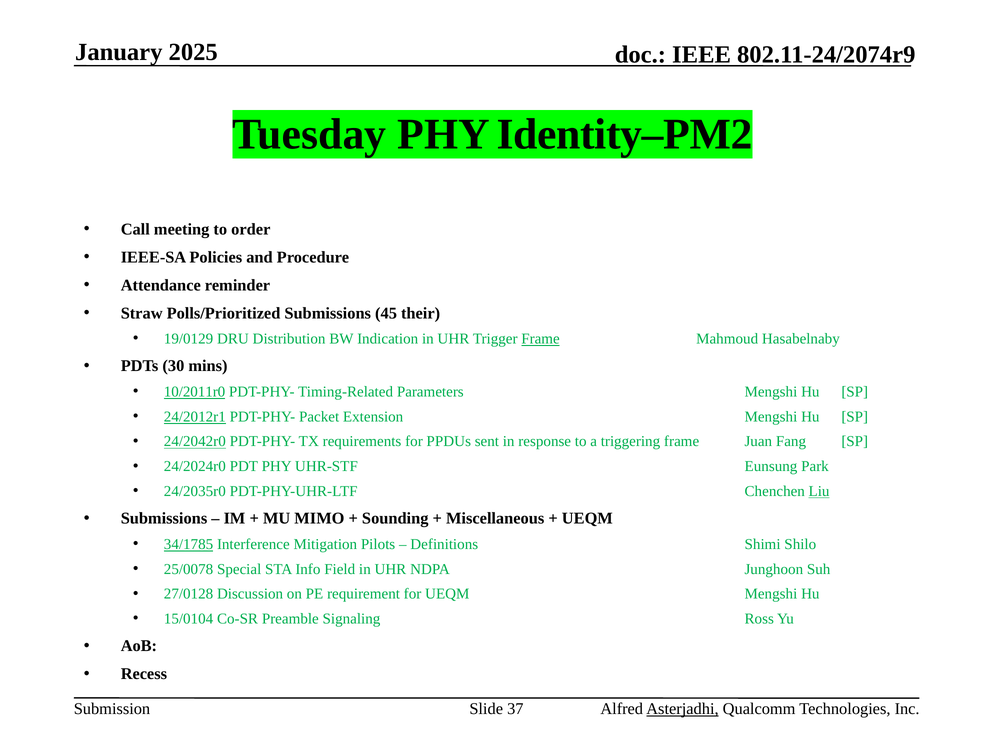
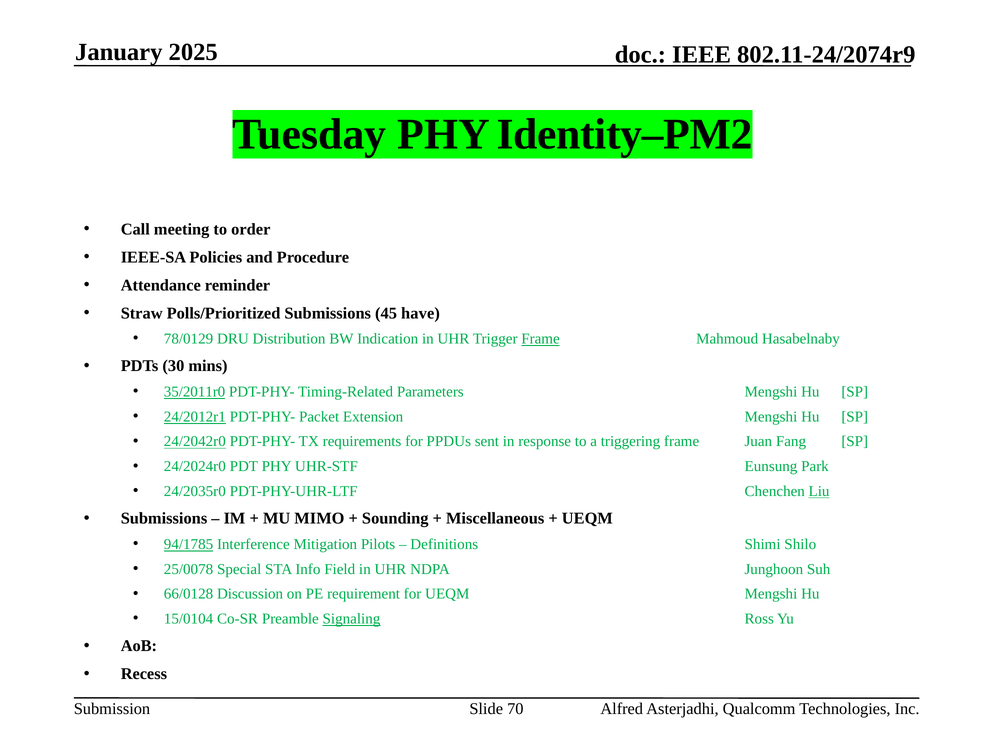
their: their -> have
19/0129: 19/0129 -> 78/0129
10/2011r0: 10/2011r0 -> 35/2011r0
34/1785: 34/1785 -> 94/1785
27/0128: 27/0128 -> 66/0128
Signaling underline: none -> present
37: 37 -> 70
Asterjadhi underline: present -> none
